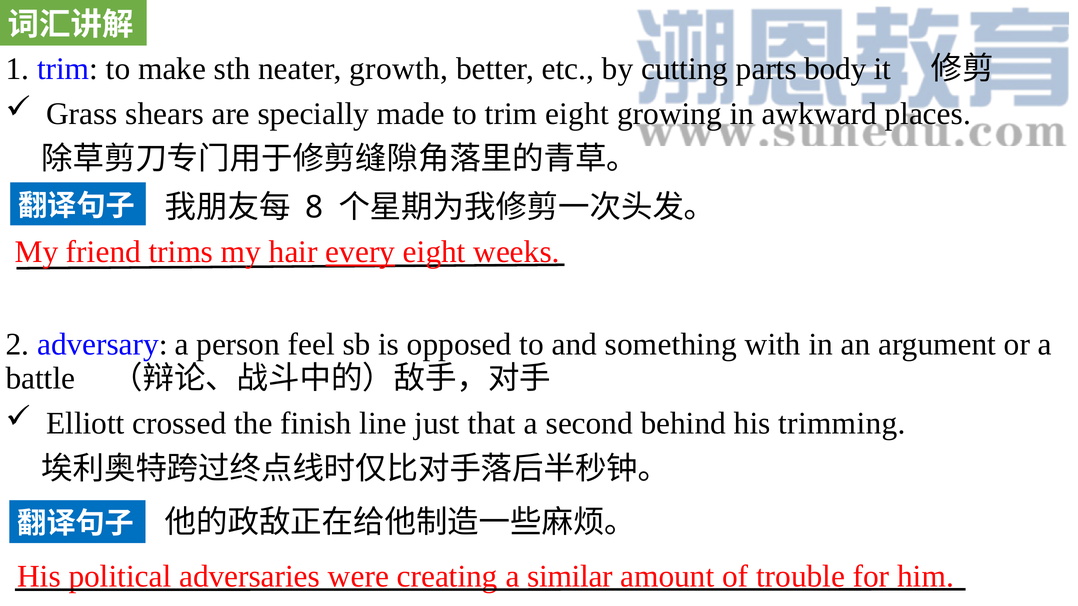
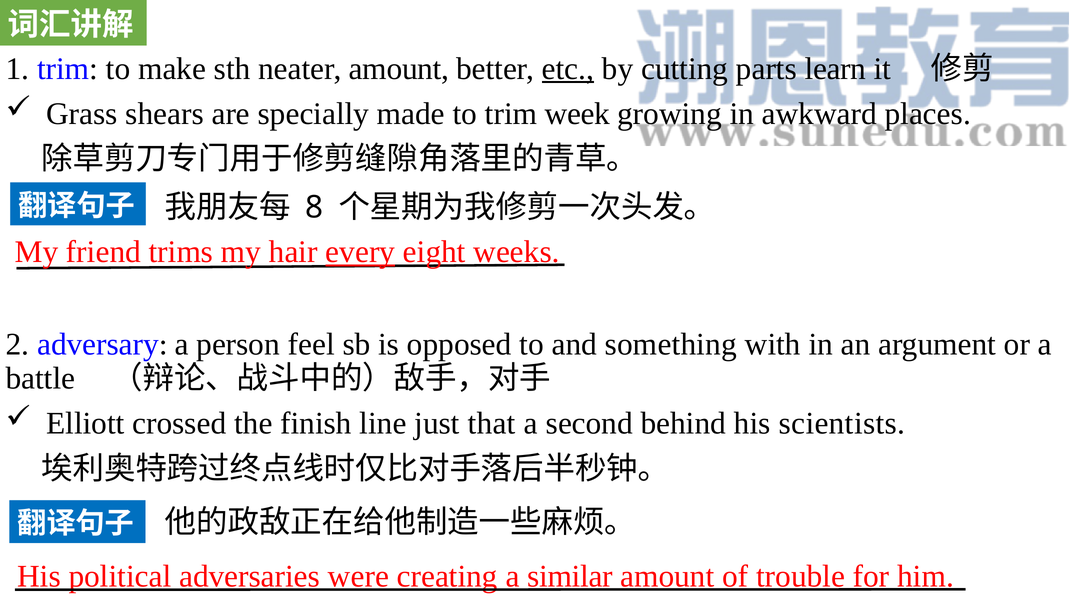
neater growth: growth -> amount
etc underline: none -> present
body: body -> learn
trim eight: eight -> week
trimming: trimming -> scientists
